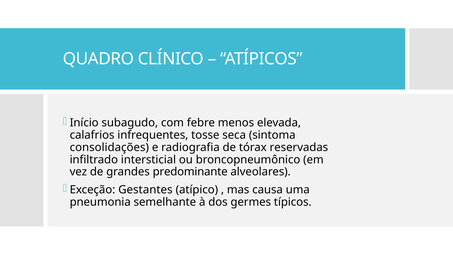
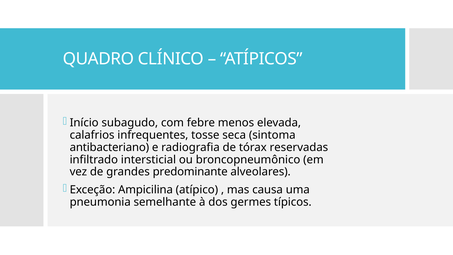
consolidações: consolidações -> antibacteriano
Gestantes: Gestantes -> Ampicilina
